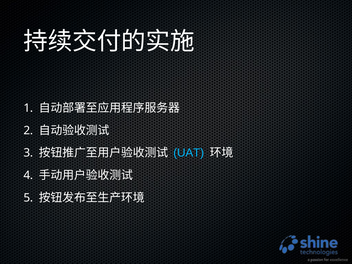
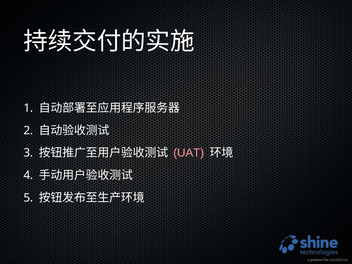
UAT colour: light blue -> pink
